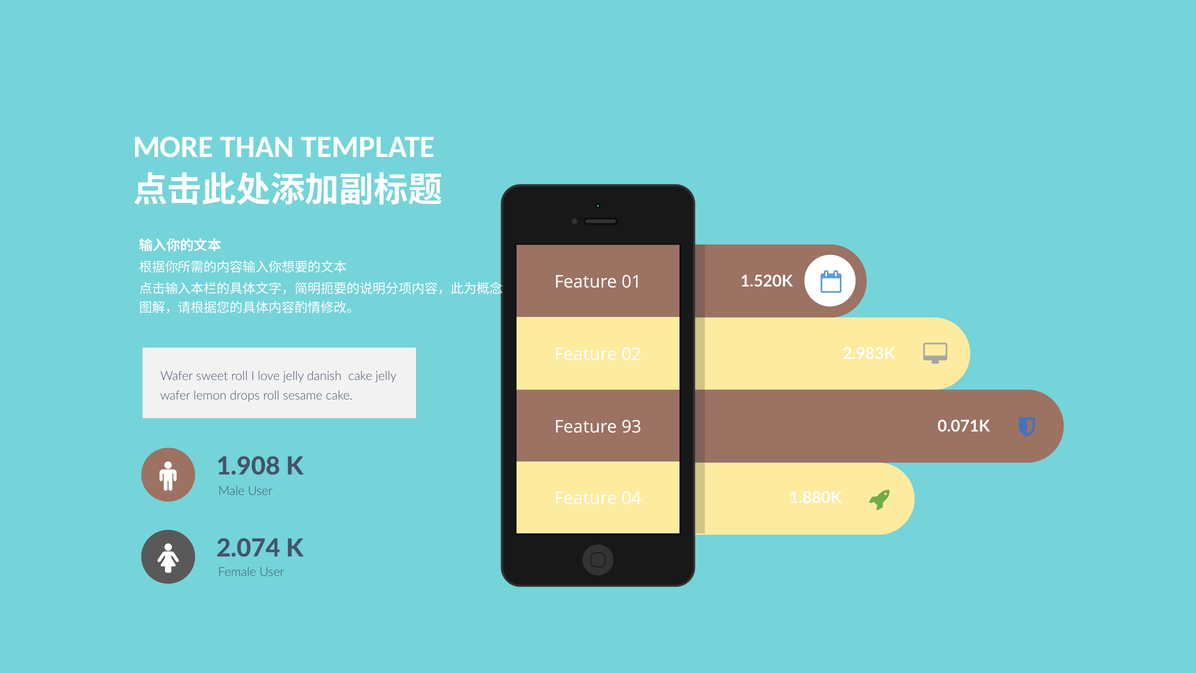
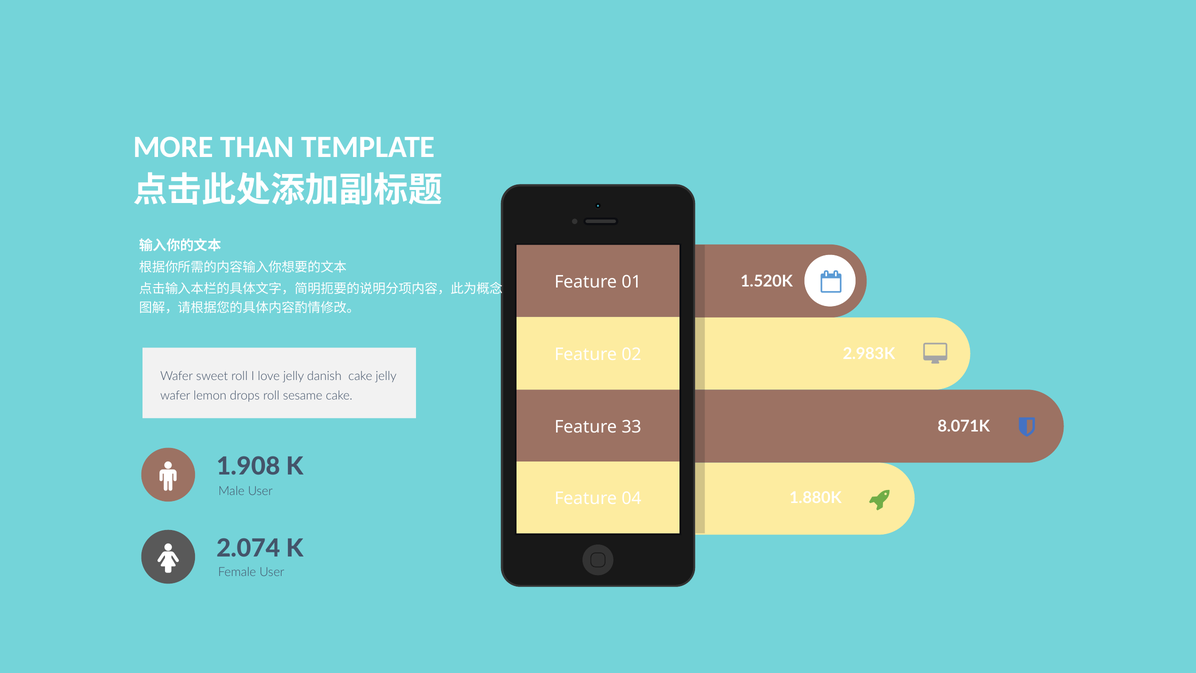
0.071K: 0.071K -> 8.071K
93: 93 -> 33
